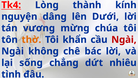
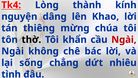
Dưới: Dưới -> Khao
vương: vương -> thiêng
thờ colour: orange -> black
